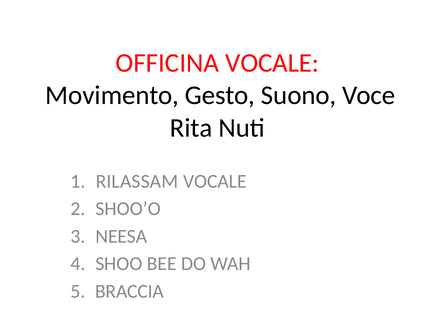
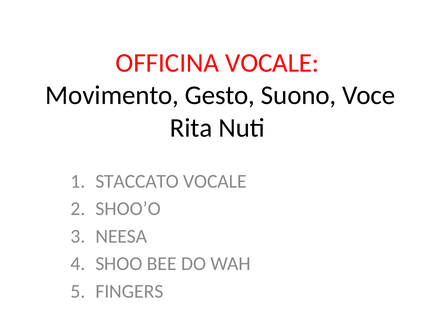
RILASSAM: RILASSAM -> STACCATO
BRACCIA: BRACCIA -> FINGERS
